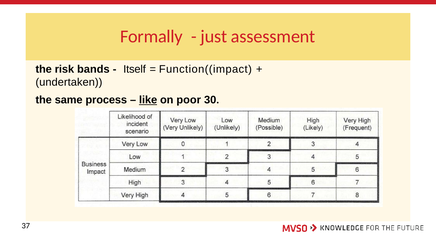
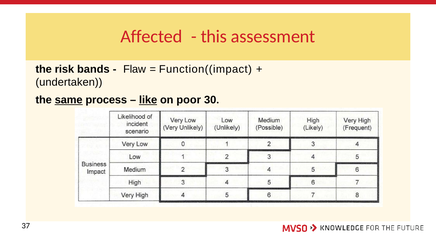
Formally: Formally -> Affected
just: just -> this
Itself: Itself -> Flaw
same underline: none -> present
